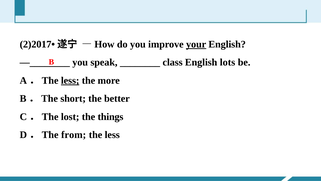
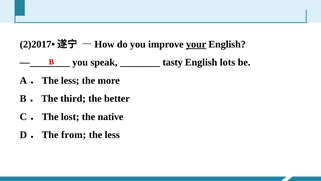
class: class -> tasty
less at (70, 80) underline: present -> none
short: short -> third
things: things -> native
